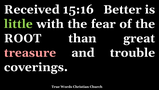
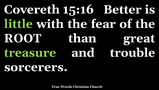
Received: Received -> Covereth
treasure colour: pink -> light green
coverings: coverings -> sorcerers
